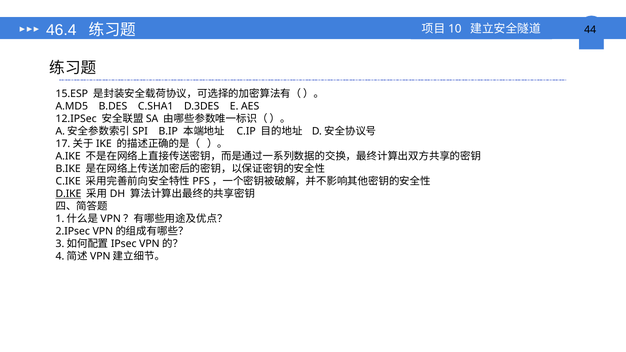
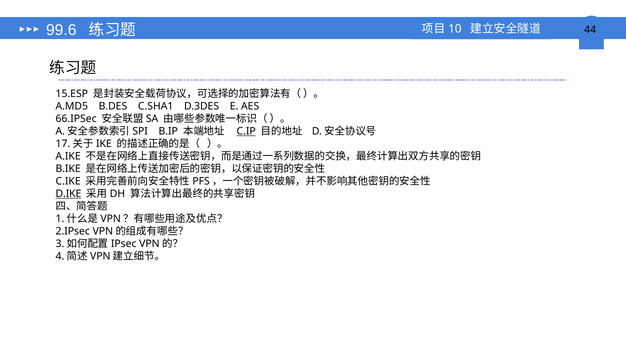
46.4: 46.4 -> 99.6
12.IPSec: 12.IPSec -> 66.IPSec
C.IP underline: none -> present
